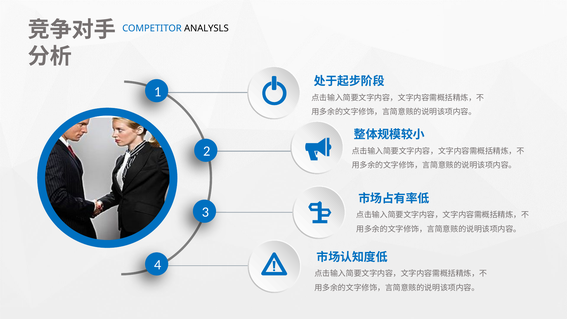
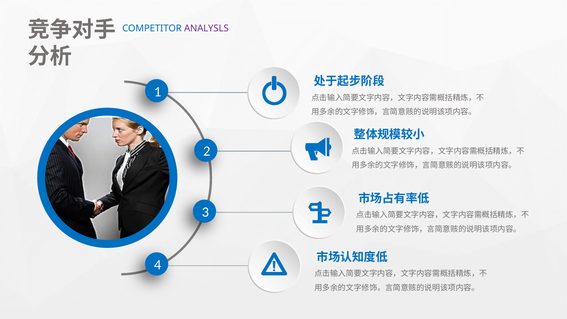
ANALYSLS colour: black -> purple
